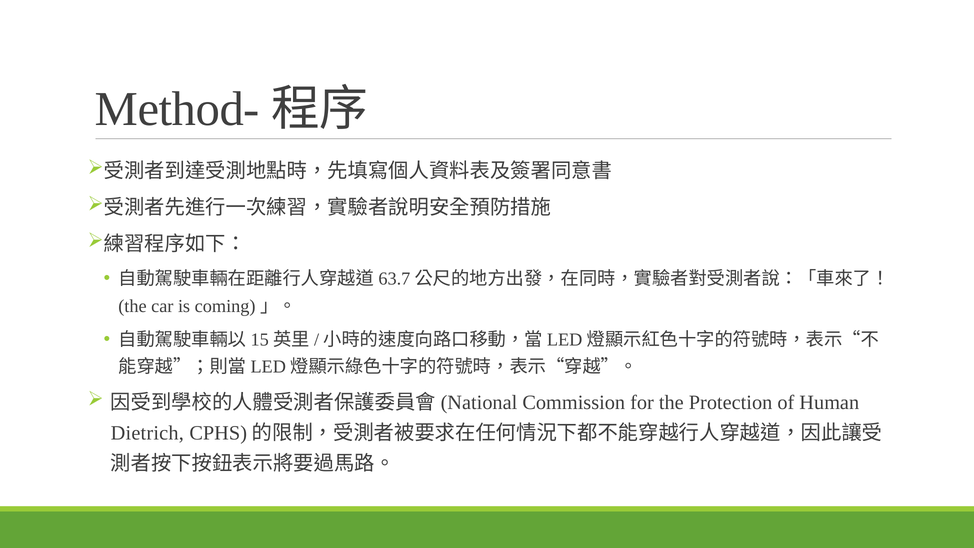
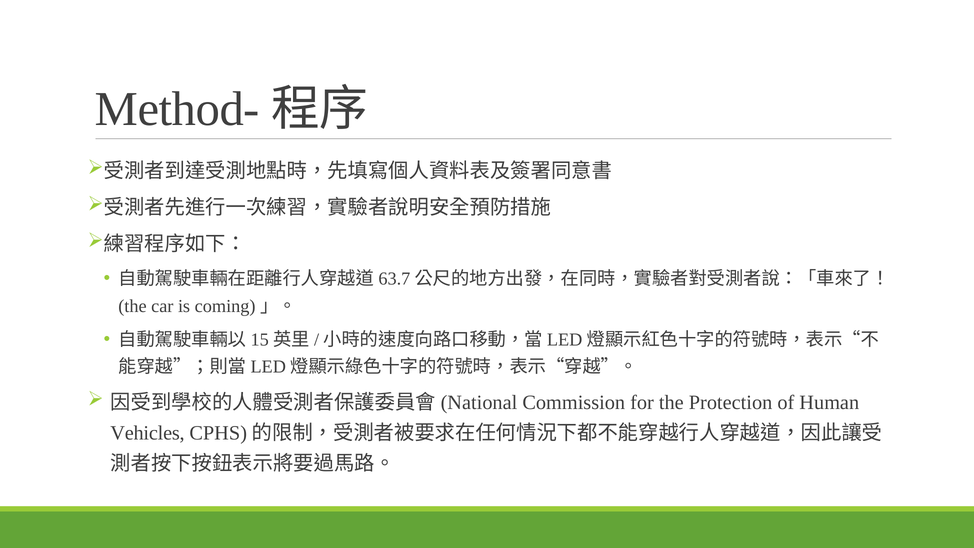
Dietrich: Dietrich -> Vehicles
